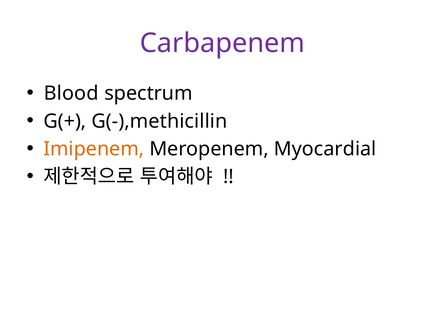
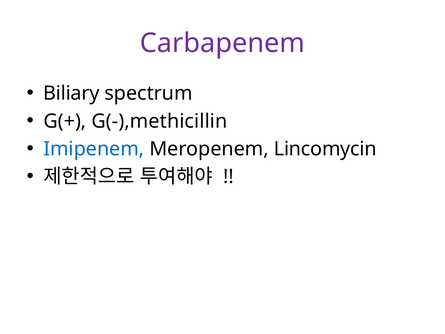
Blood: Blood -> Biliary
Imipenem colour: orange -> blue
Myocardial: Myocardial -> Lincomycin
